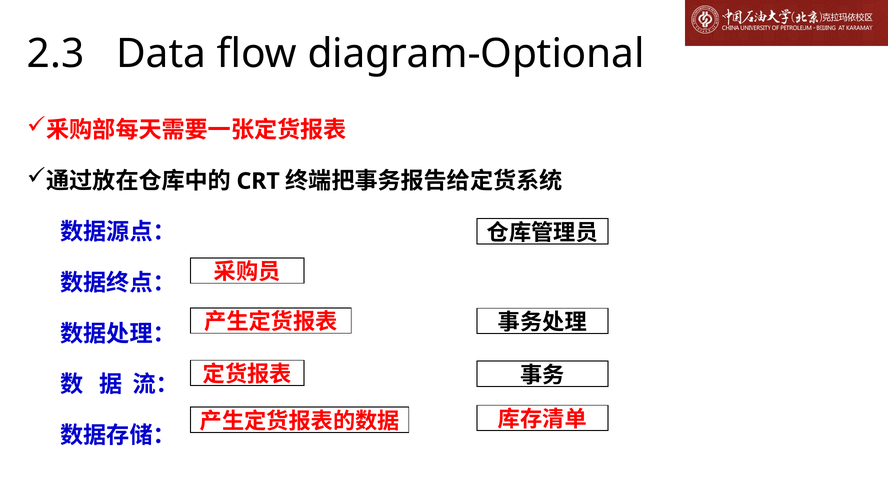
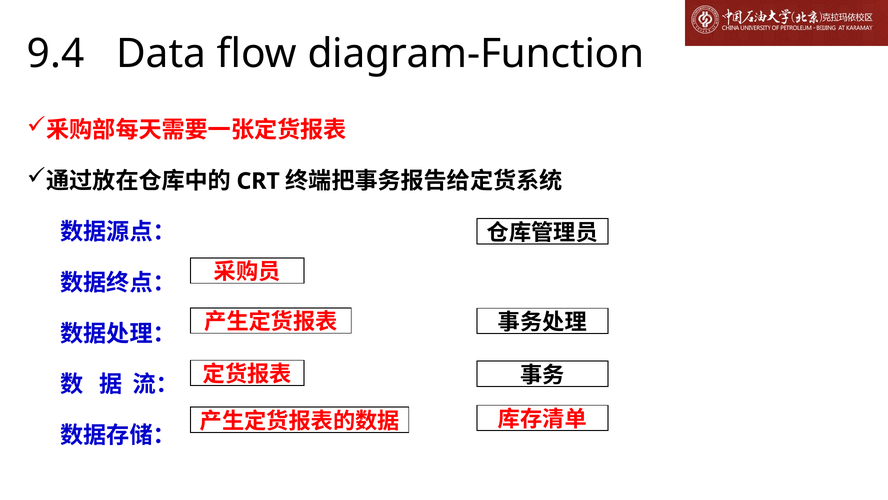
2.3: 2.3 -> 9.4
diagram-Optional: diagram-Optional -> diagram-Function
